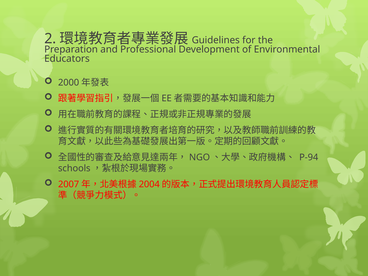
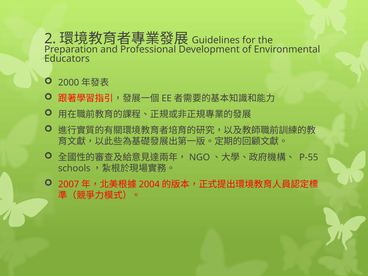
P-94: P-94 -> P-55
